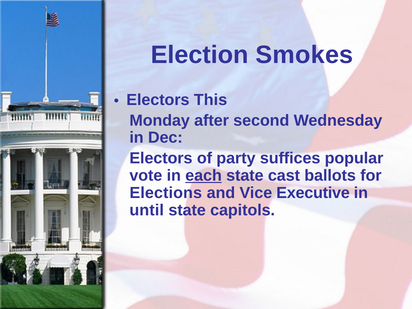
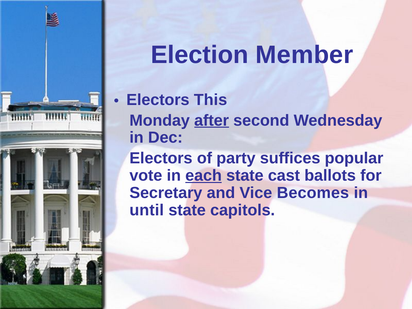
Smokes: Smokes -> Member
after underline: none -> present
Elections: Elections -> Secretary
Executive: Executive -> Becomes
